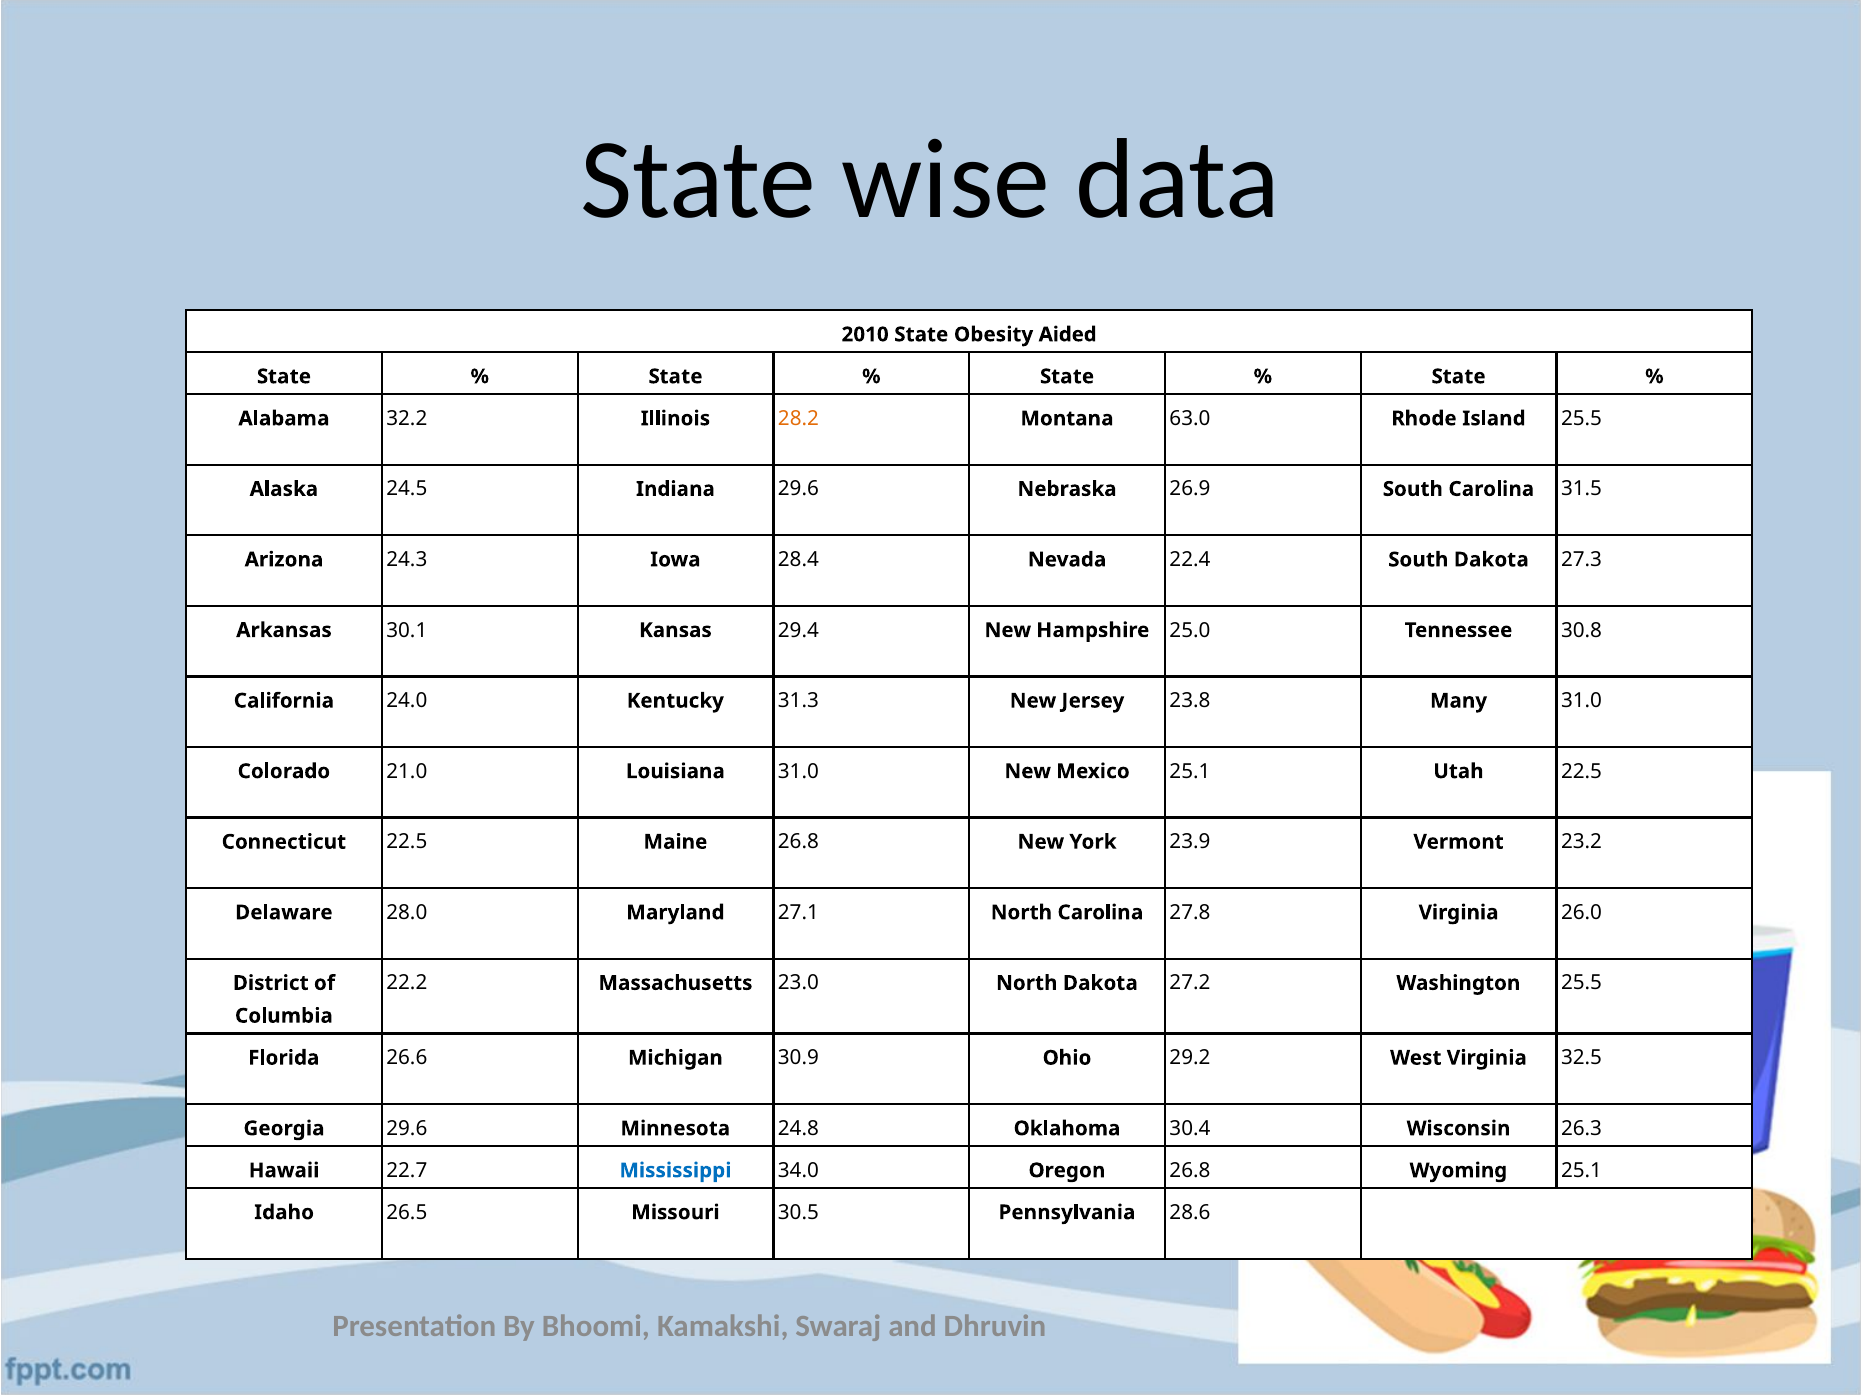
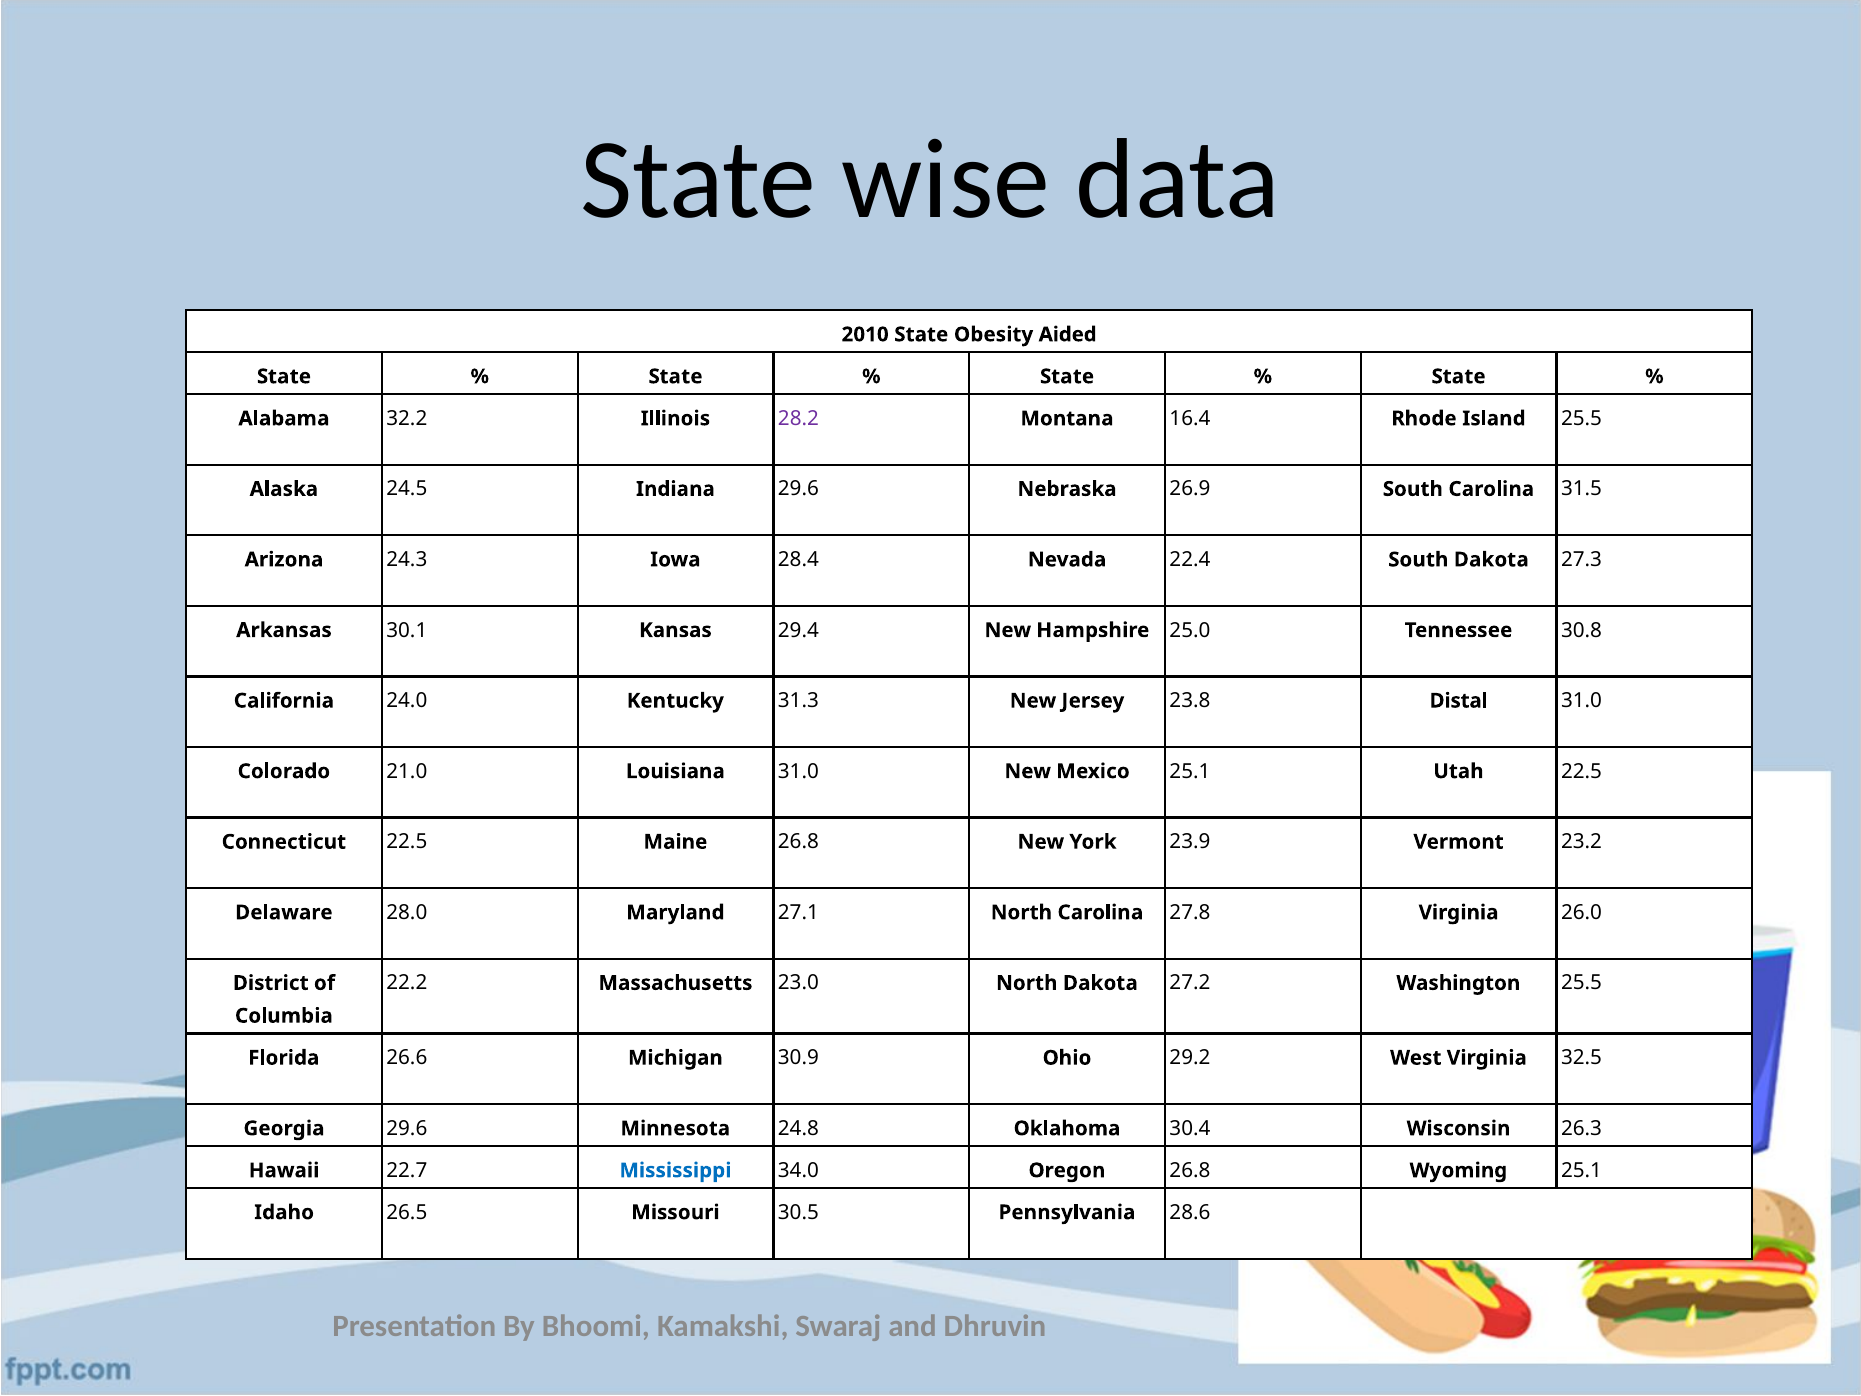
28.2 colour: orange -> purple
63.0: 63.0 -> 16.4
Many: Many -> Distal
